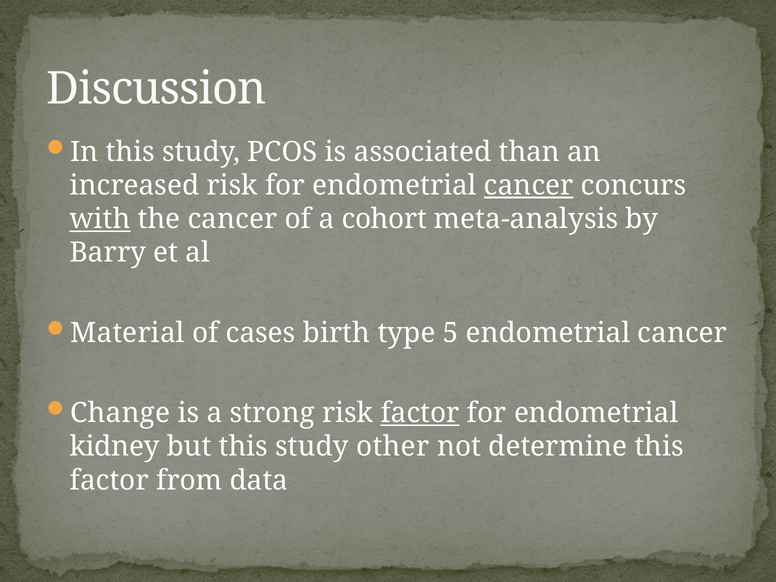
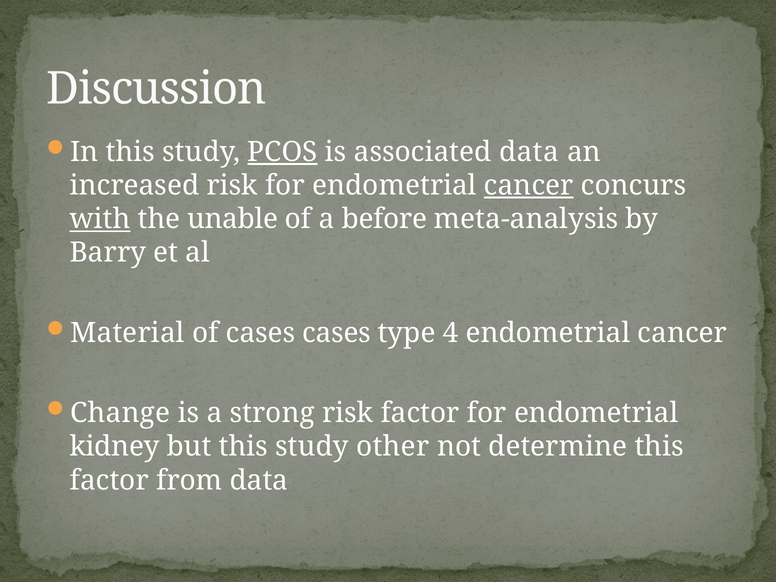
PCOS underline: none -> present
associated than: than -> data
the cancer: cancer -> unable
cohort: cohort -> before
cases birth: birth -> cases
5: 5 -> 4
factor at (420, 413) underline: present -> none
